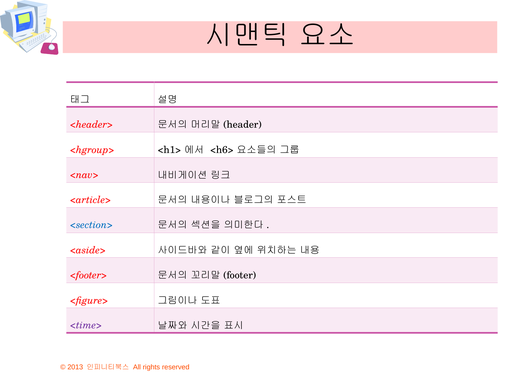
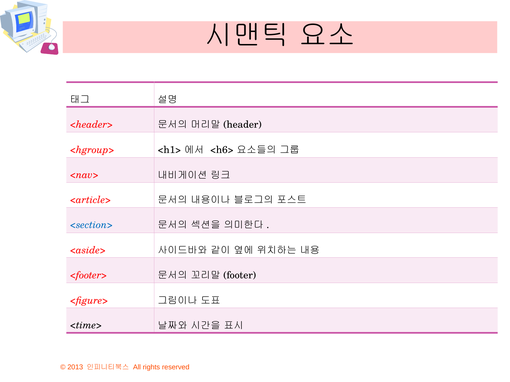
<time> colour: purple -> black
